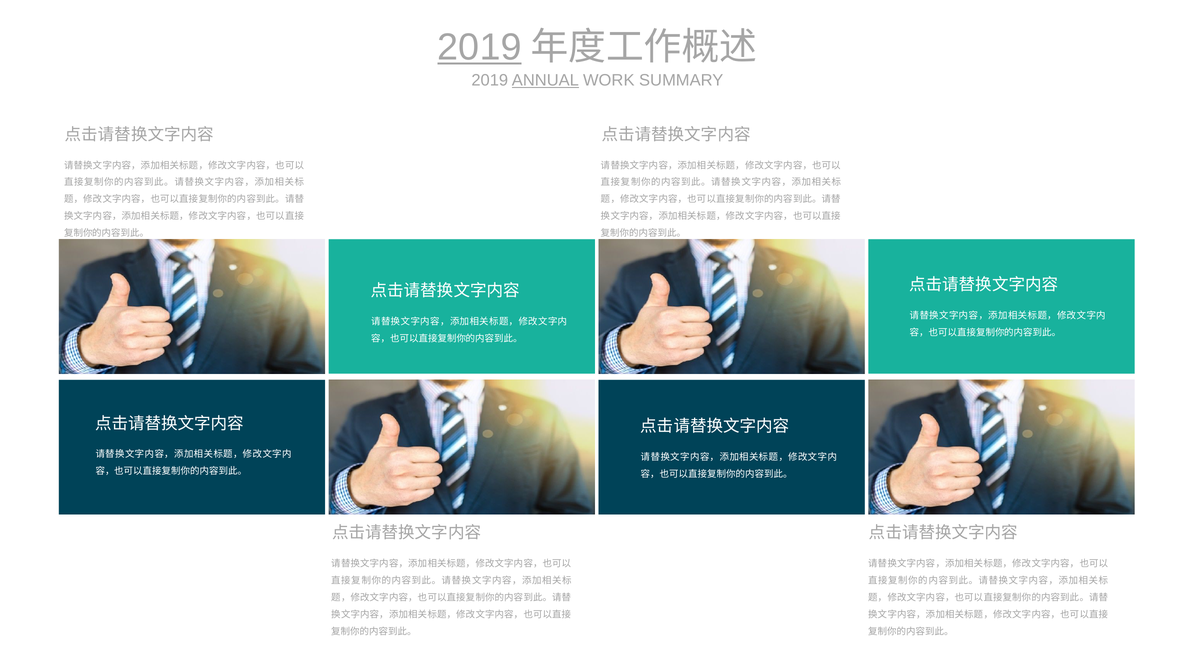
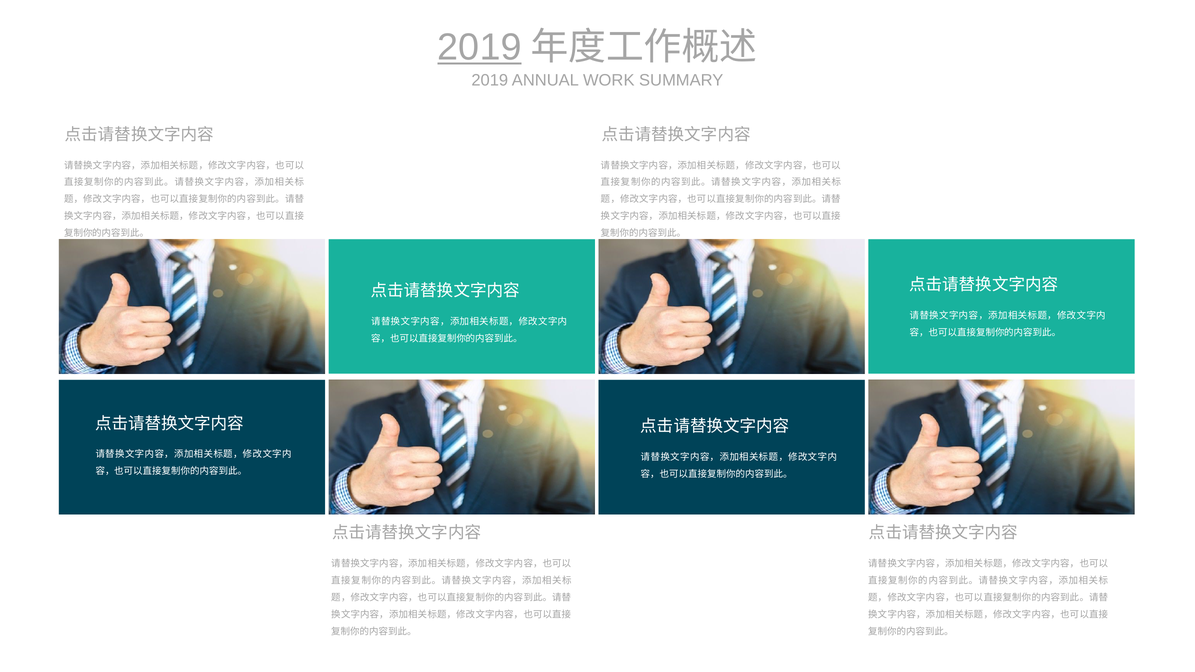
ANNUAL underline: present -> none
